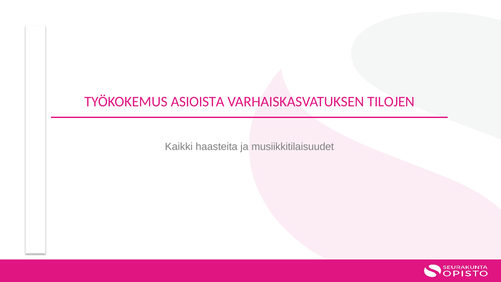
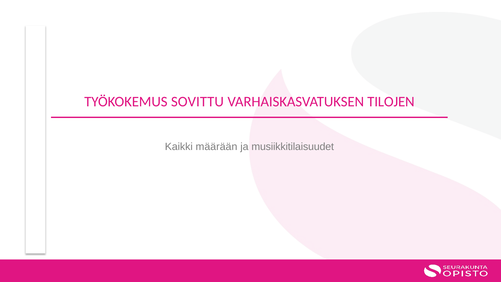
ASIOISTA: ASIOISTA -> SOVITTU
haasteita: haasteita -> määrään
